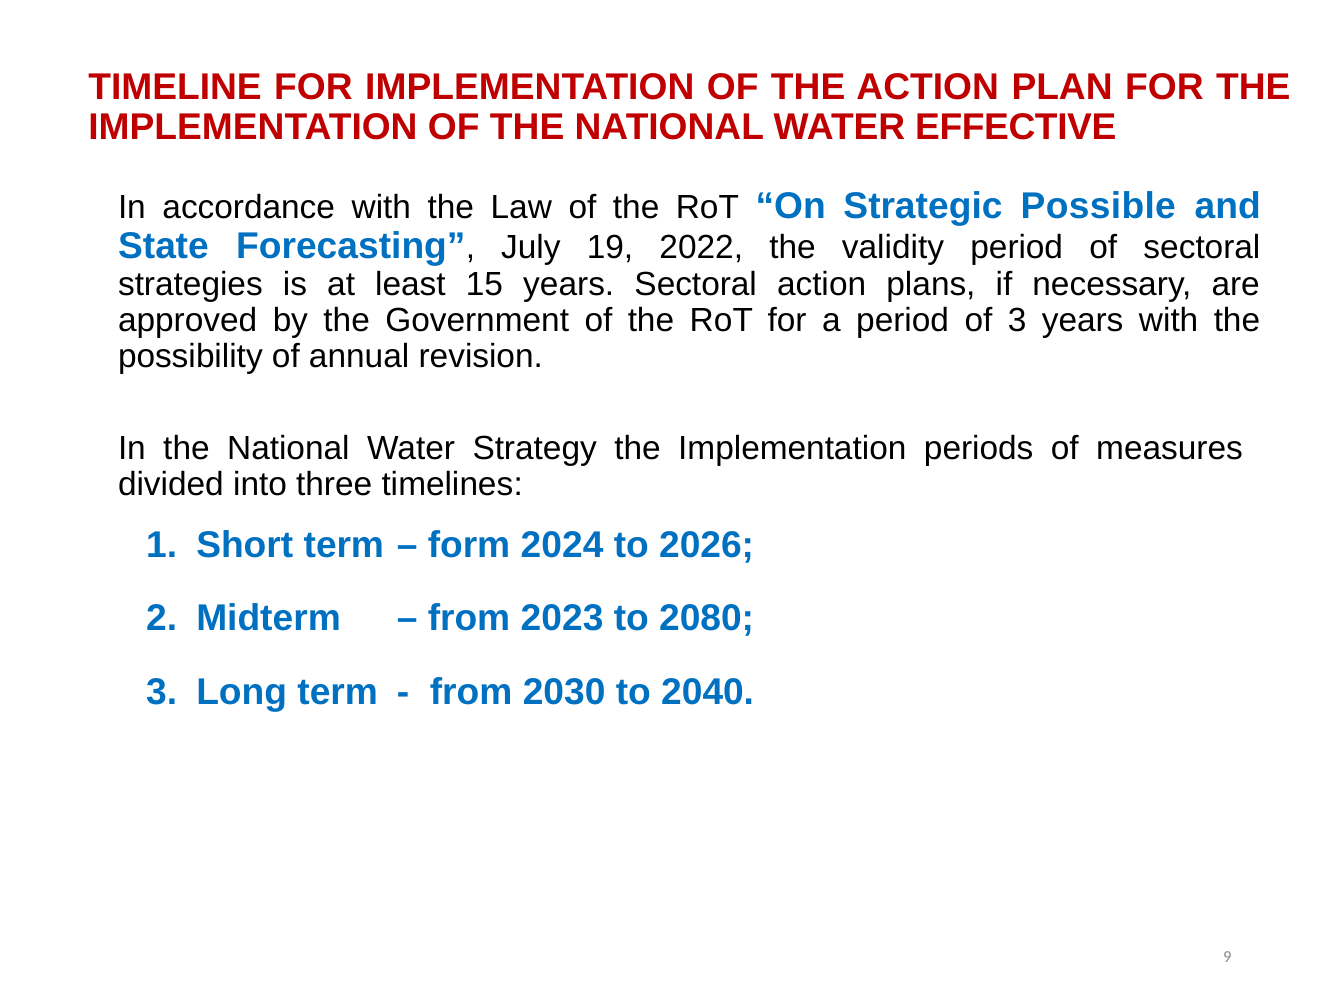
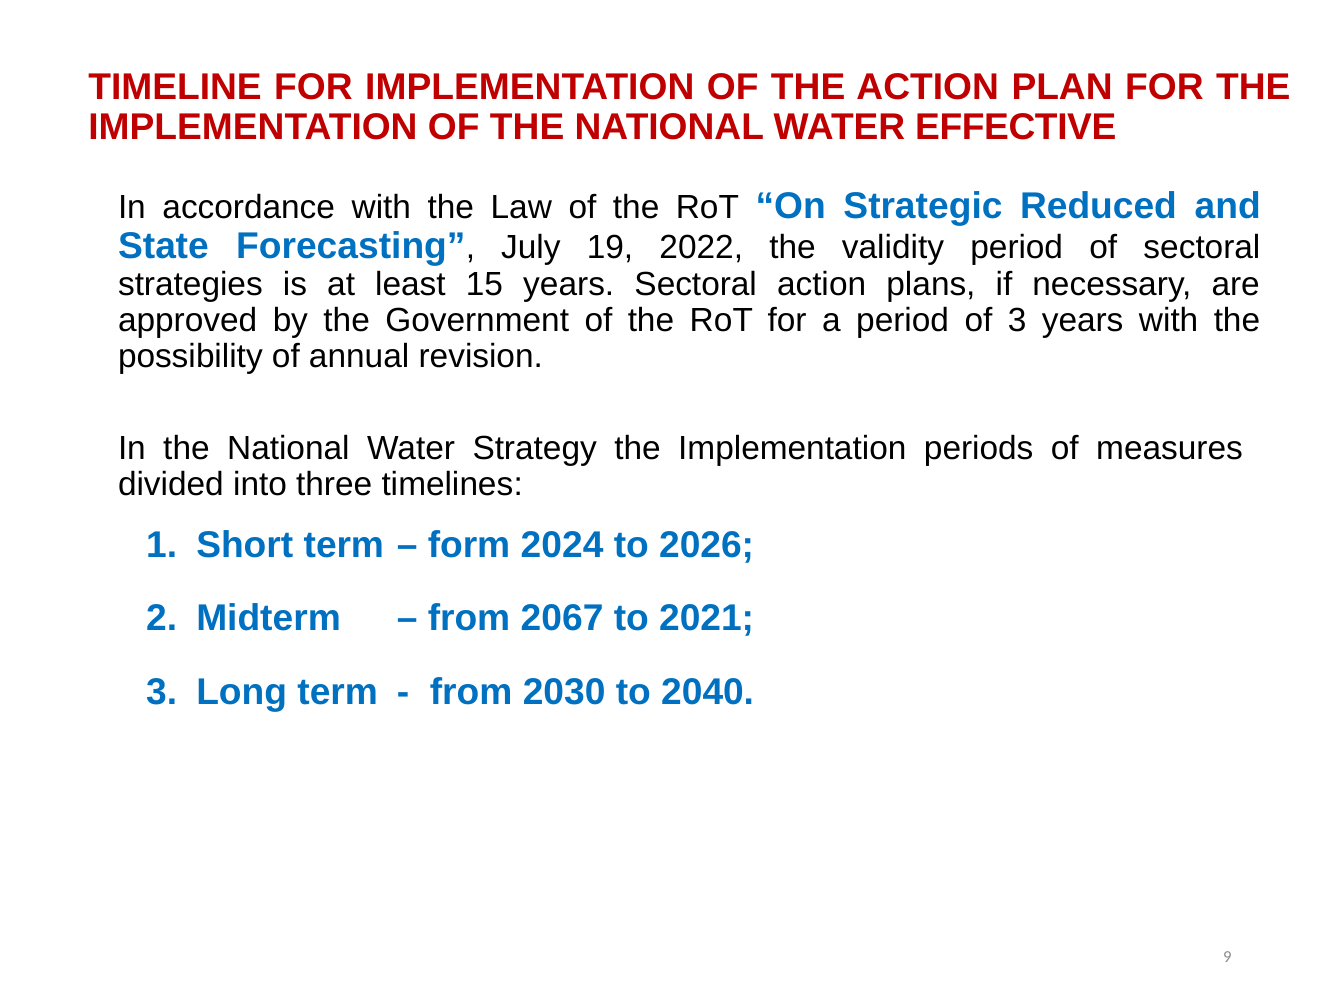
Possible: Possible -> Reduced
2023: 2023 -> 2067
2080: 2080 -> 2021
